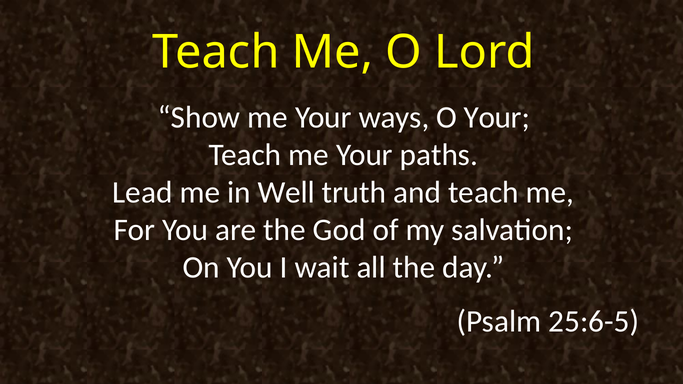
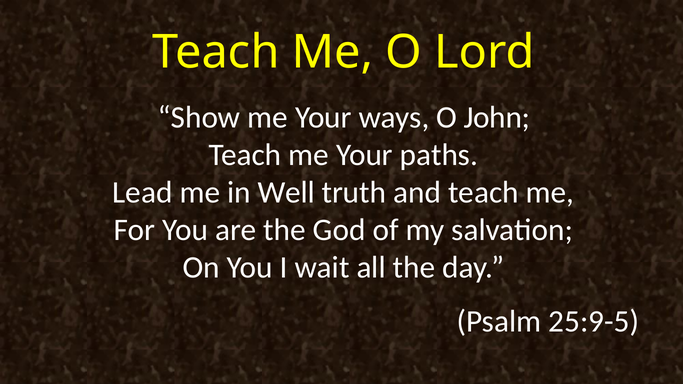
O Your: Your -> John
25:6-5: 25:6-5 -> 25:9-5
